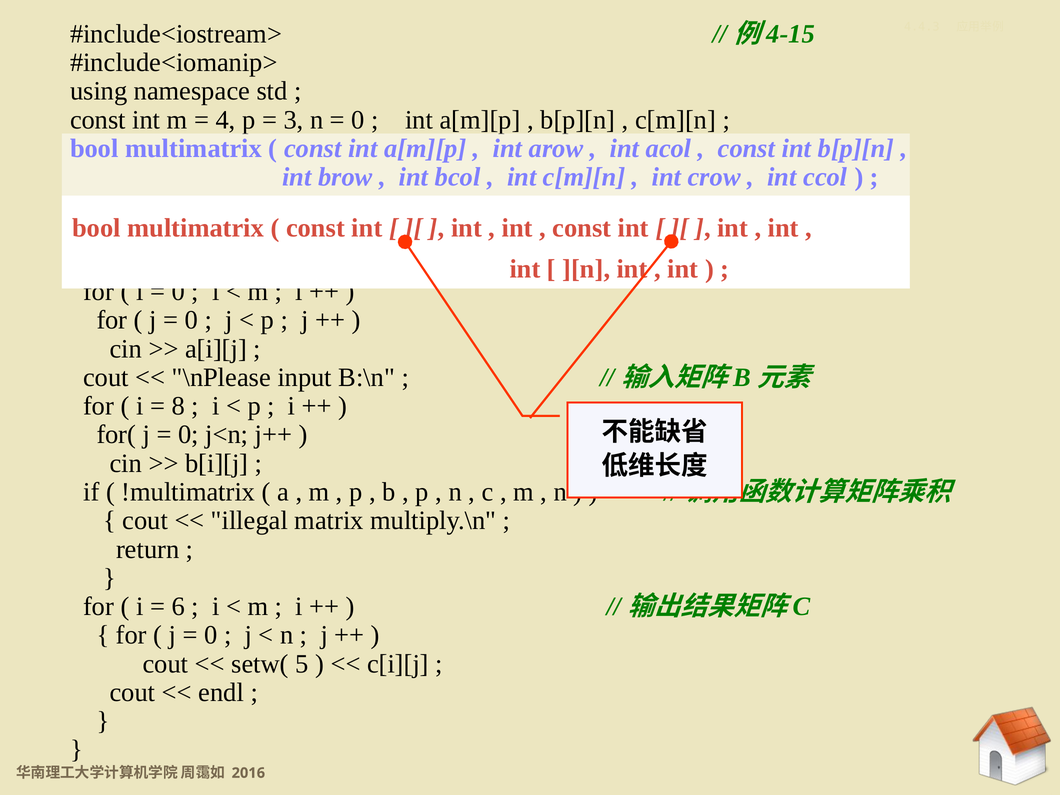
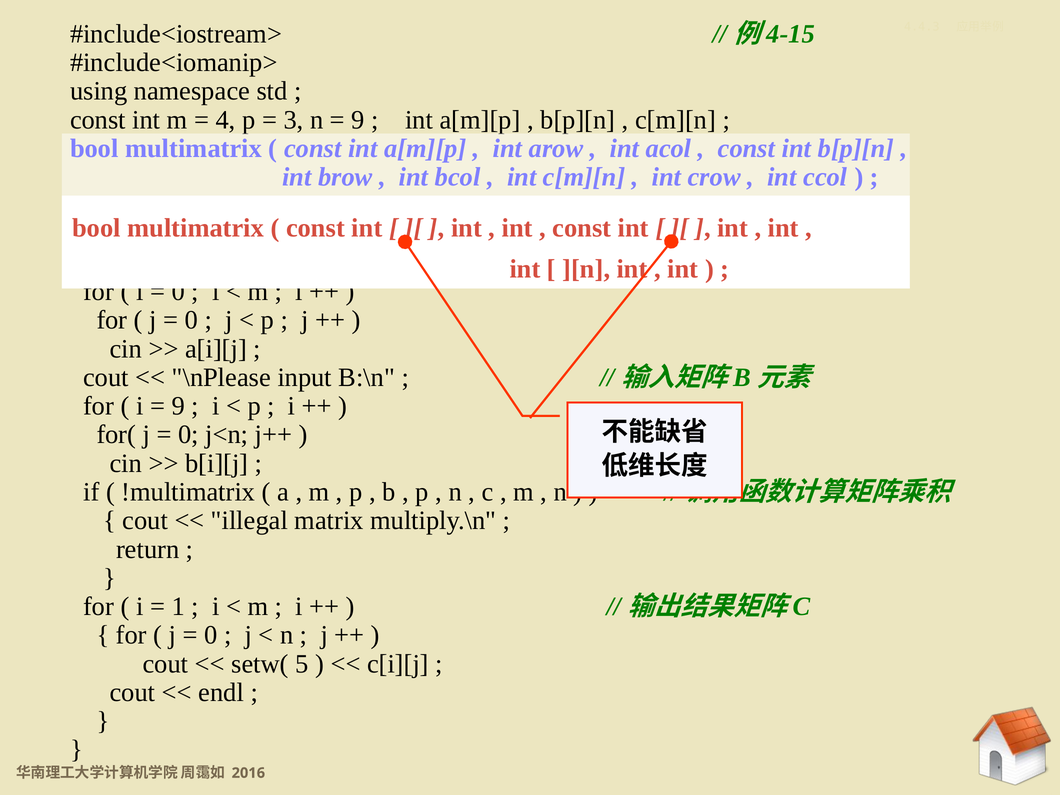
0 at (358, 120): 0 -> 9
8 at (178, 406): 8 -> 9
6: 6 -> 1
